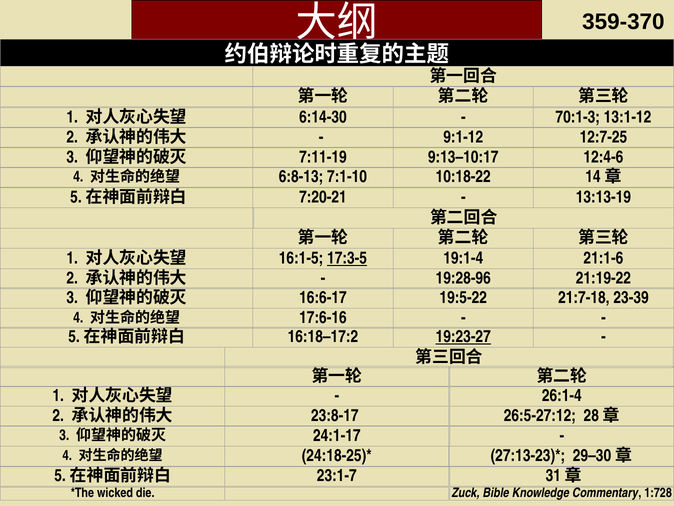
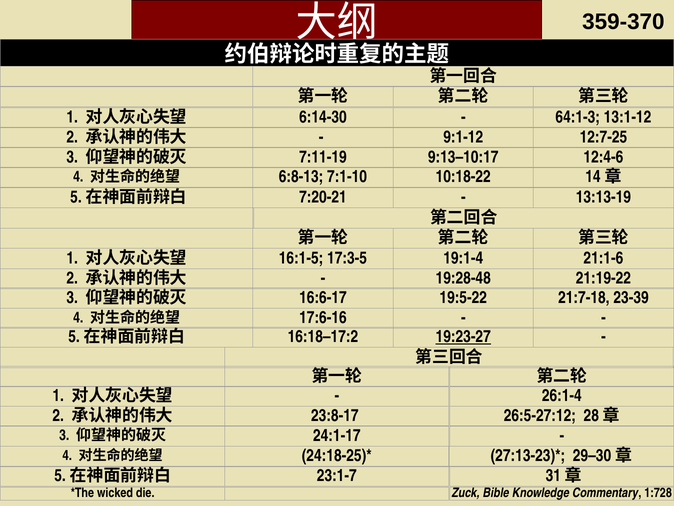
70:1-3: 70:1-3 -> 64:1-3
17:3-5 underline: present -> none
19:28-96: 19:28-96 -> 19:28-48
